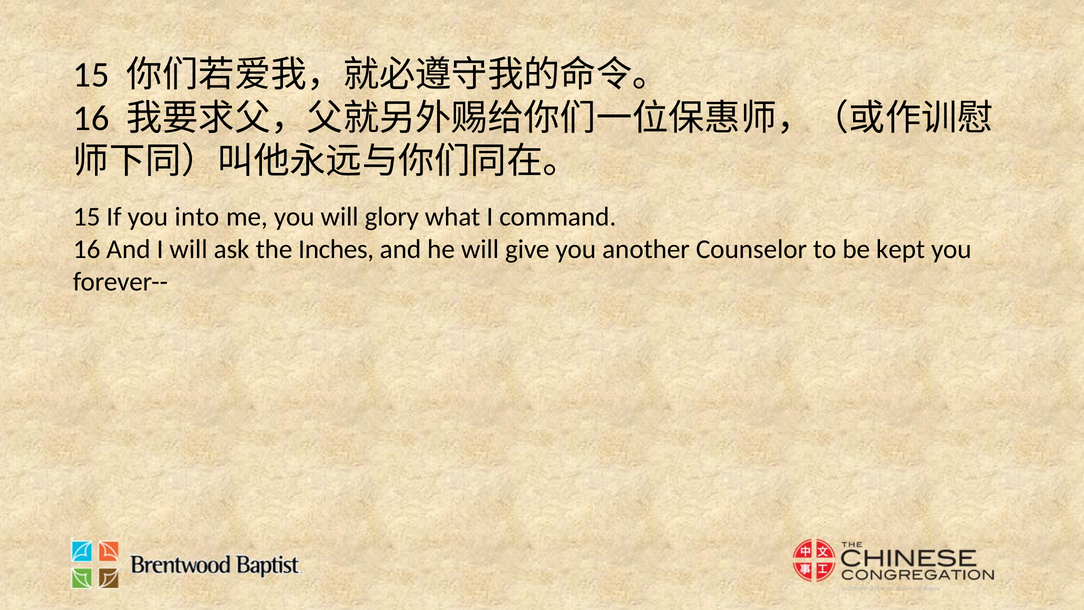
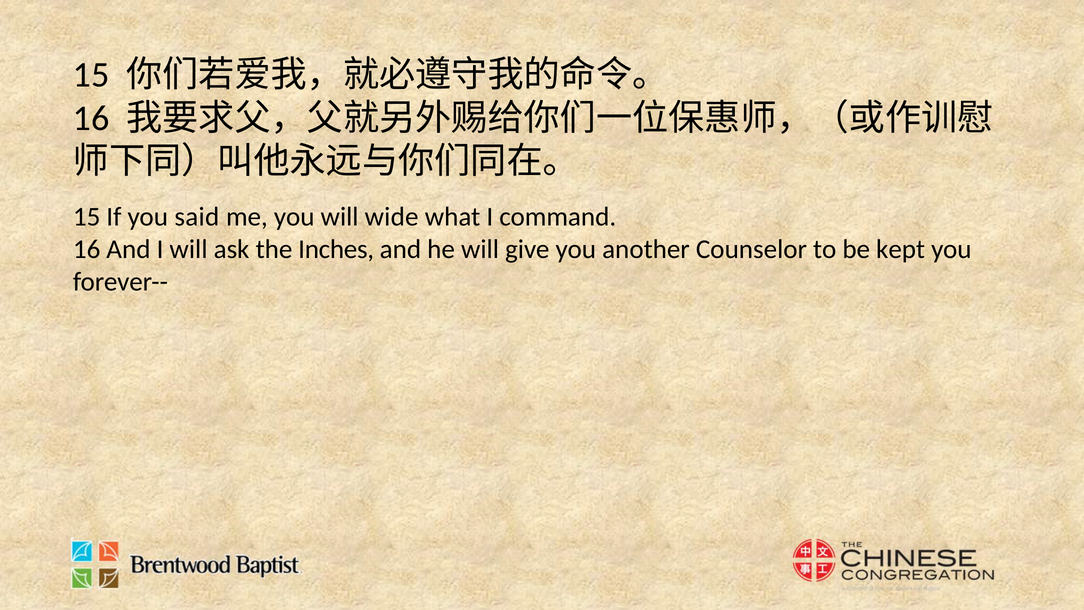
into: into -> said
glory: glory -> wide
